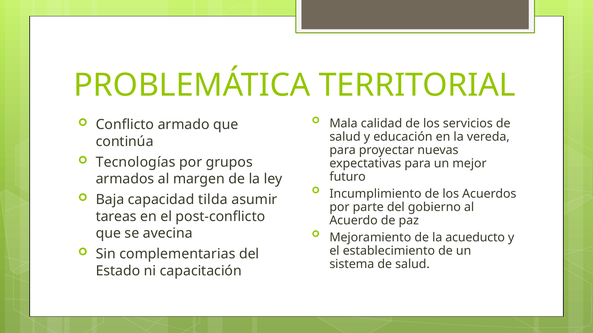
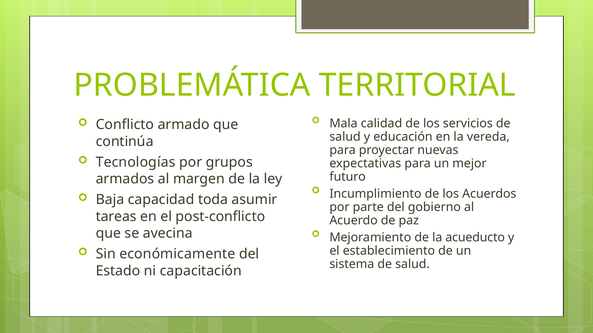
tilda: tilda -> toda
complementarias: complementarias -> económicamente
